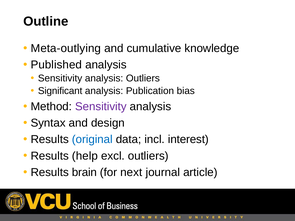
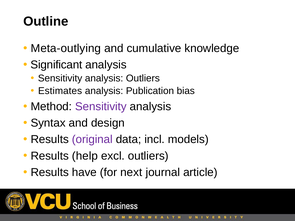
Published: Published -> Significant
Significant: Significant -> Estimates
original colour: blue -> purple
interest: interest -> models
brain: brain -> have
